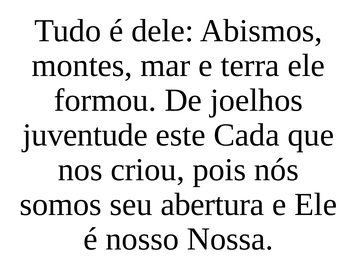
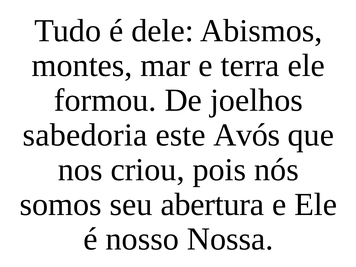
juventude: juventude -> sabedoria
Cada: Cada -> Avós
